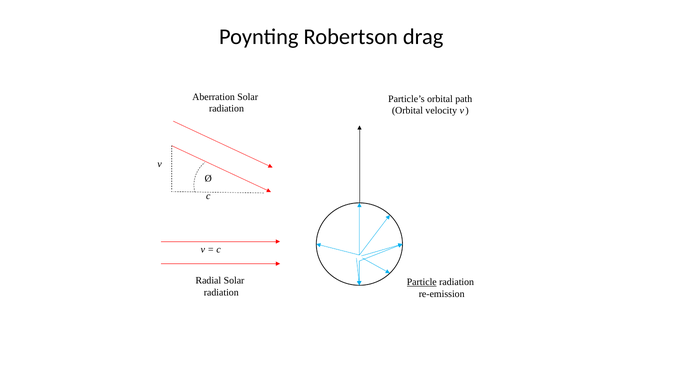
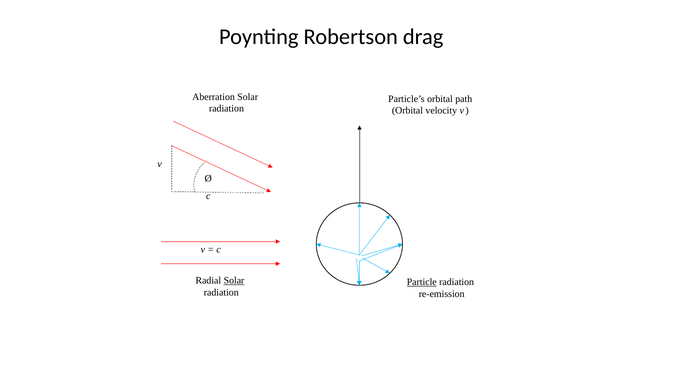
Solar at (234, 280) underline: none -> present
